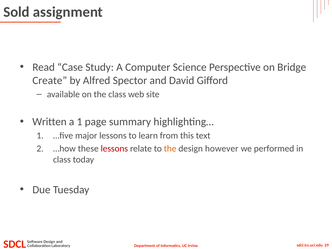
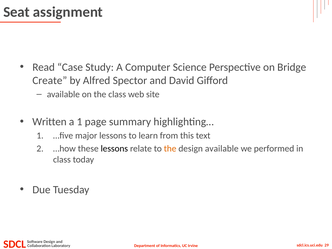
Sold: Sold -> Seat
lessons at (114, 149) colour: red -> black
design however: however -> available
